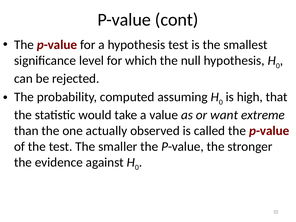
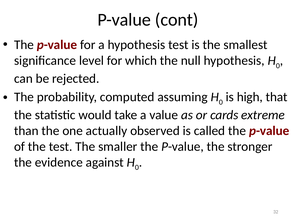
want: want -> cards
